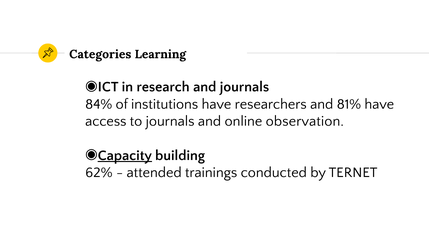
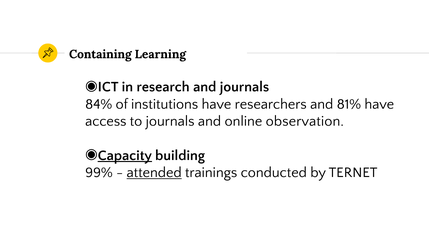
Categories: Categories -> Containing
62%: 62% -> 99%
attended underline: none -> present
